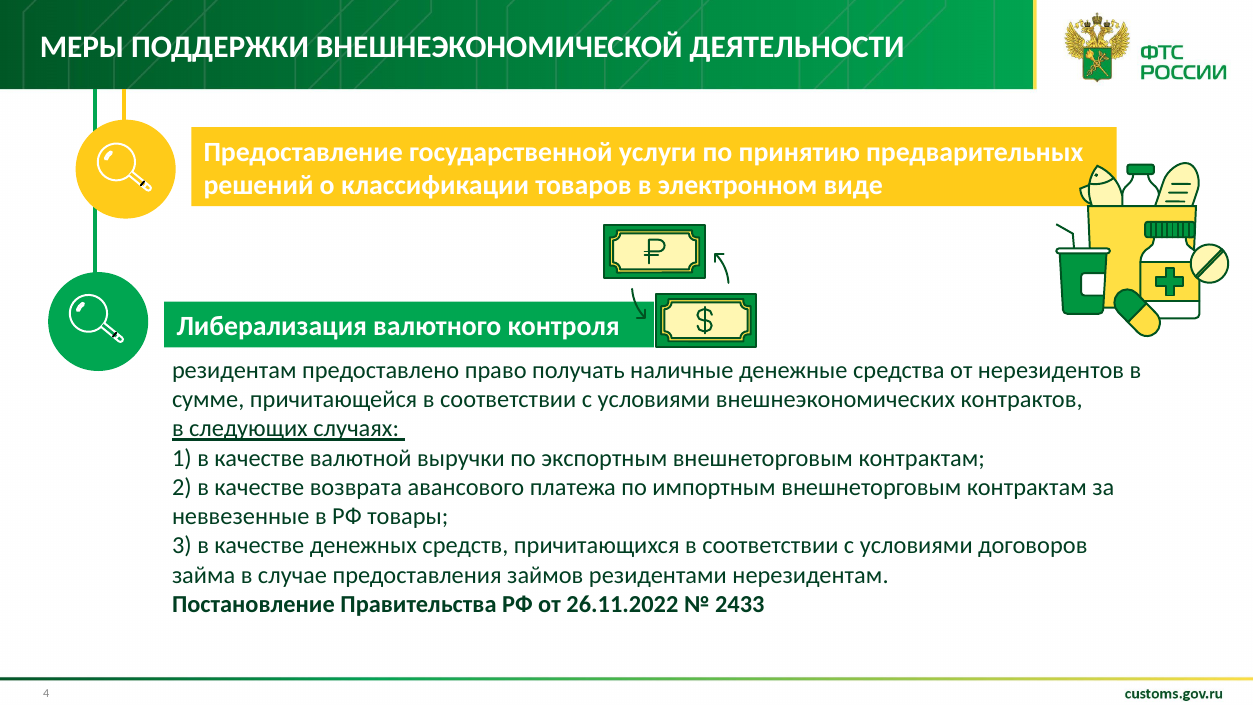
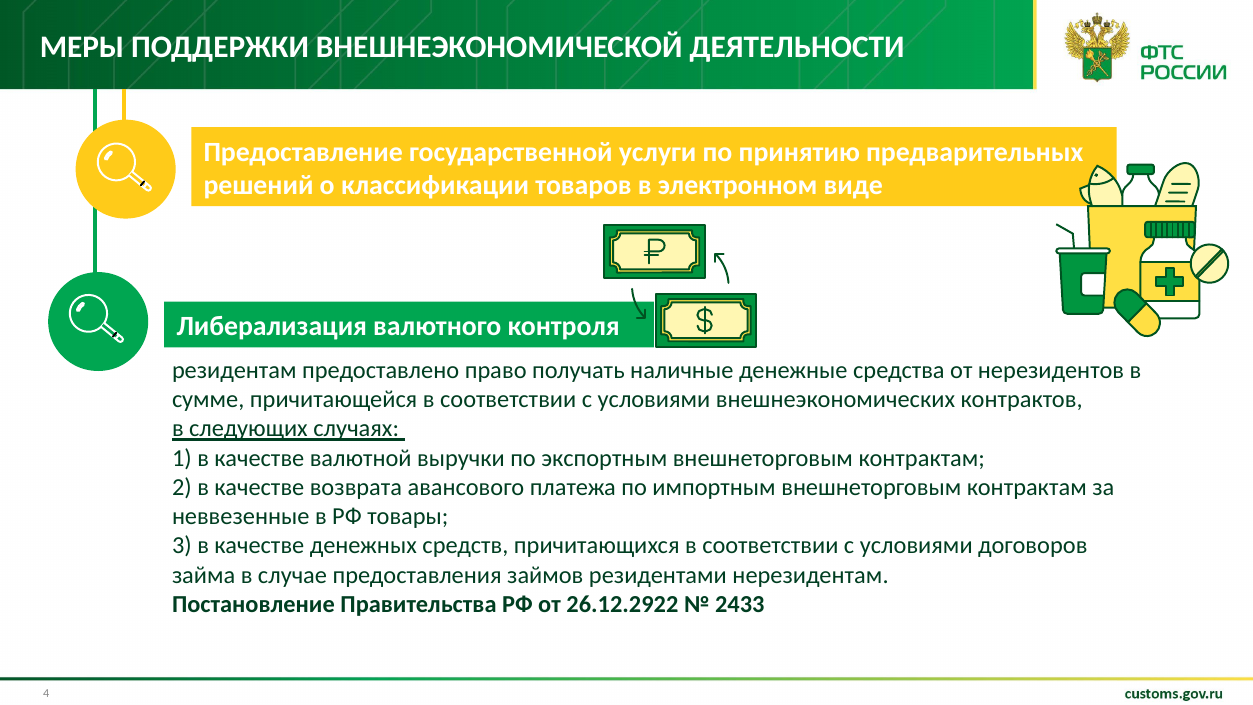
26.11.2022: 26.11.2022 -> 26.12.2922
